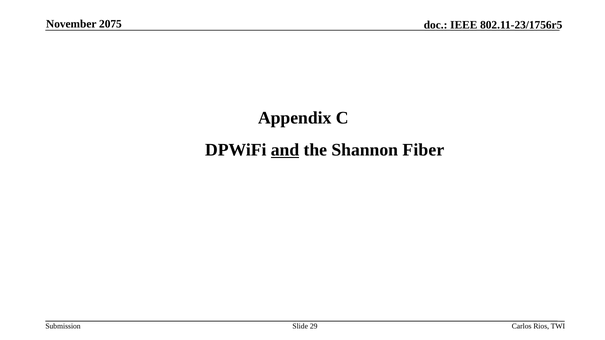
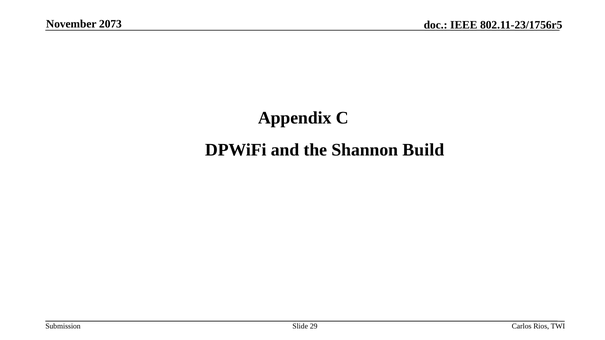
2075: 2075 -> 2073
and underline: present -> none
Fiber: Fiber -> Build
